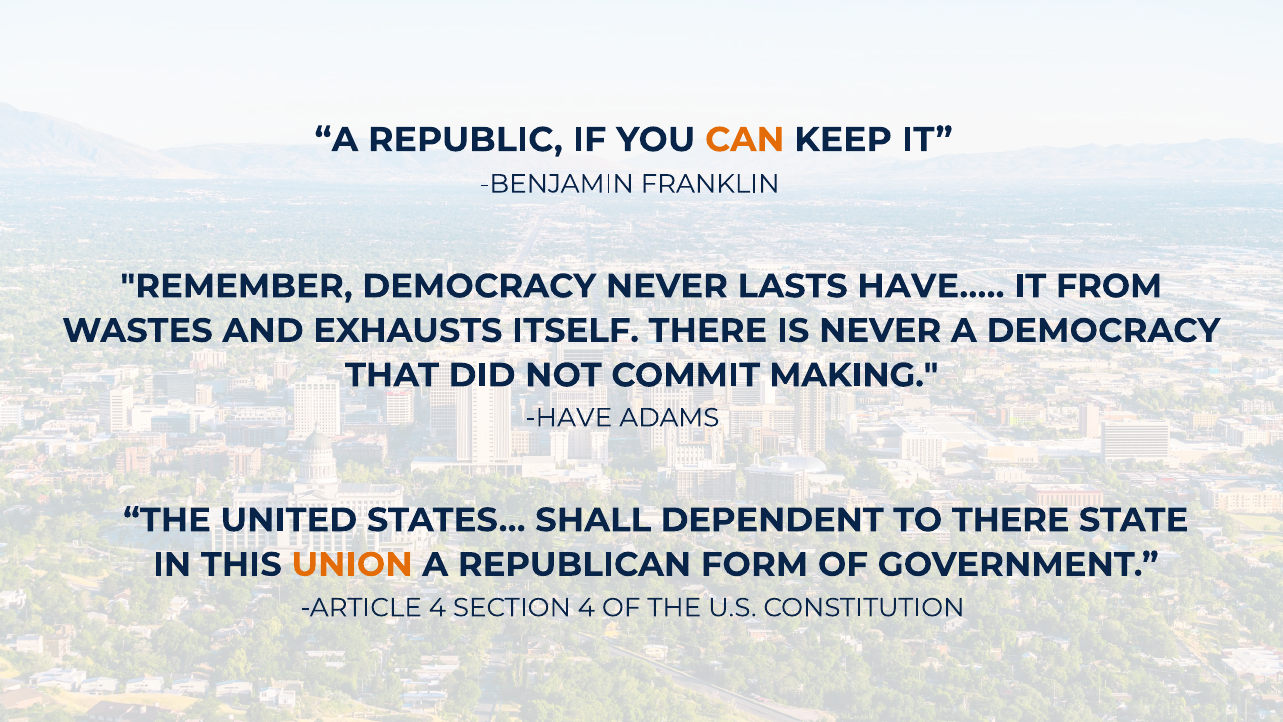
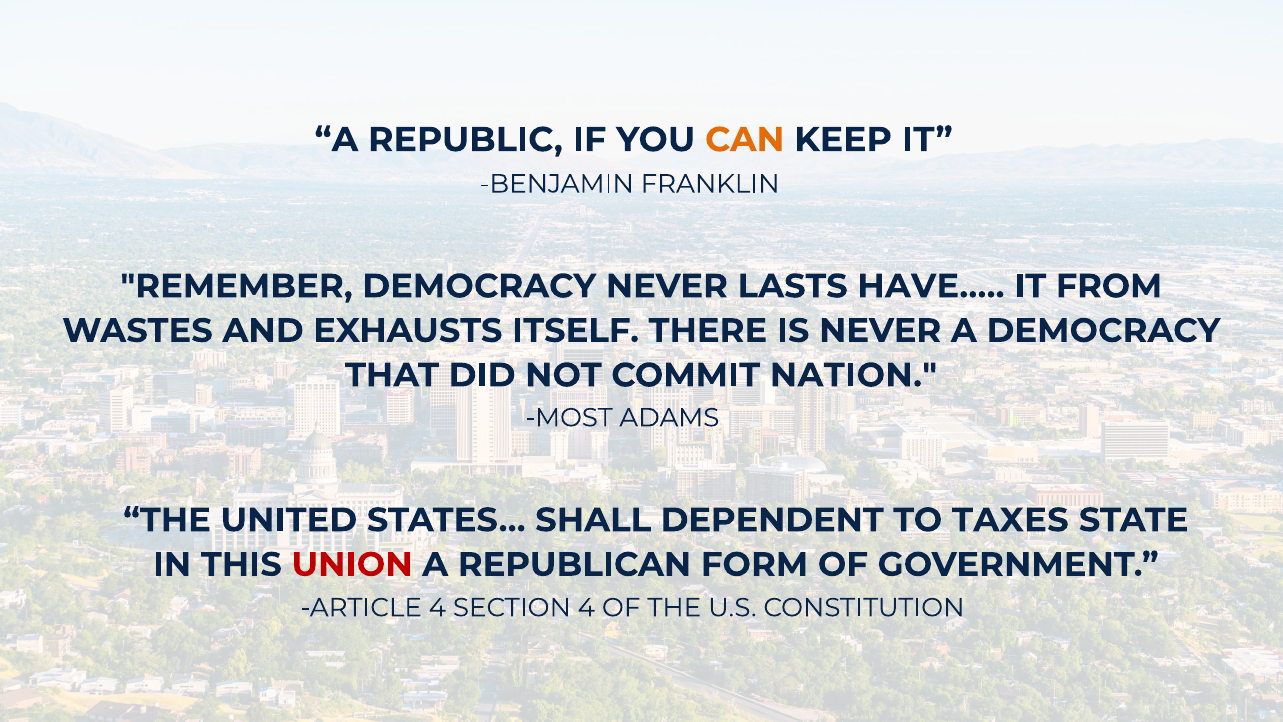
MAKING: MAKING -> NATION
HAVE: HAVE -> MOST
TO THERE: THERE -> TAXES
UNION colour: orange -> red
